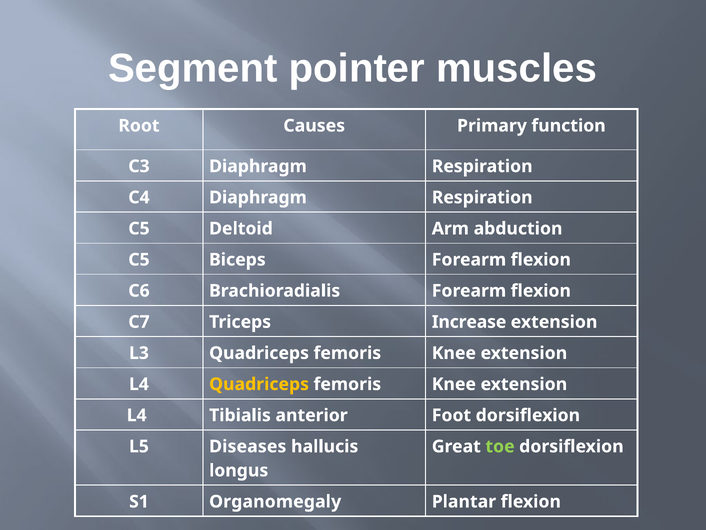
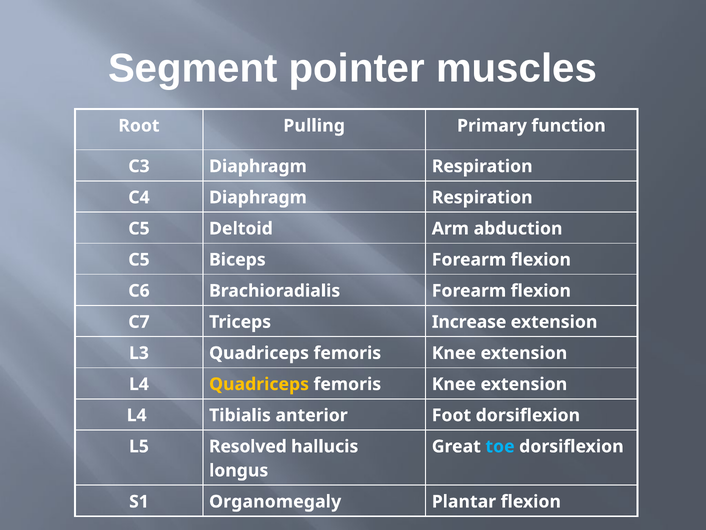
Causes: Causes -> Pulling
Diseases: Diseases -> Resolved
toe colour: light green -> light blue
